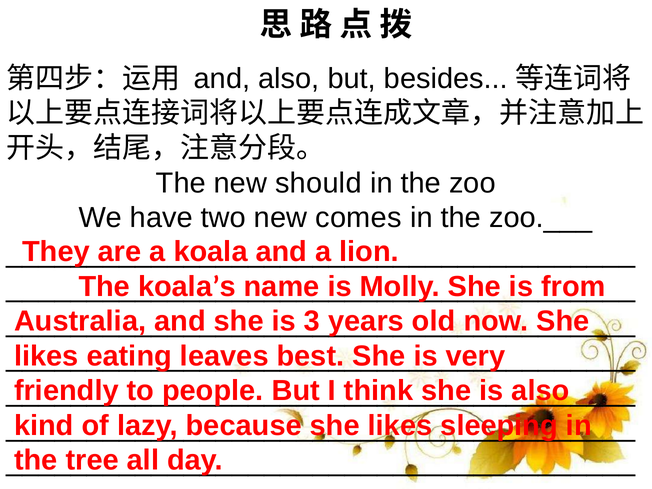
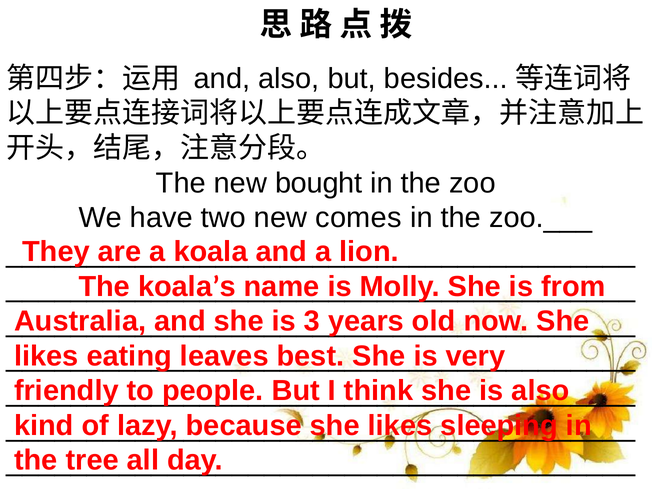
should: should -> bought
